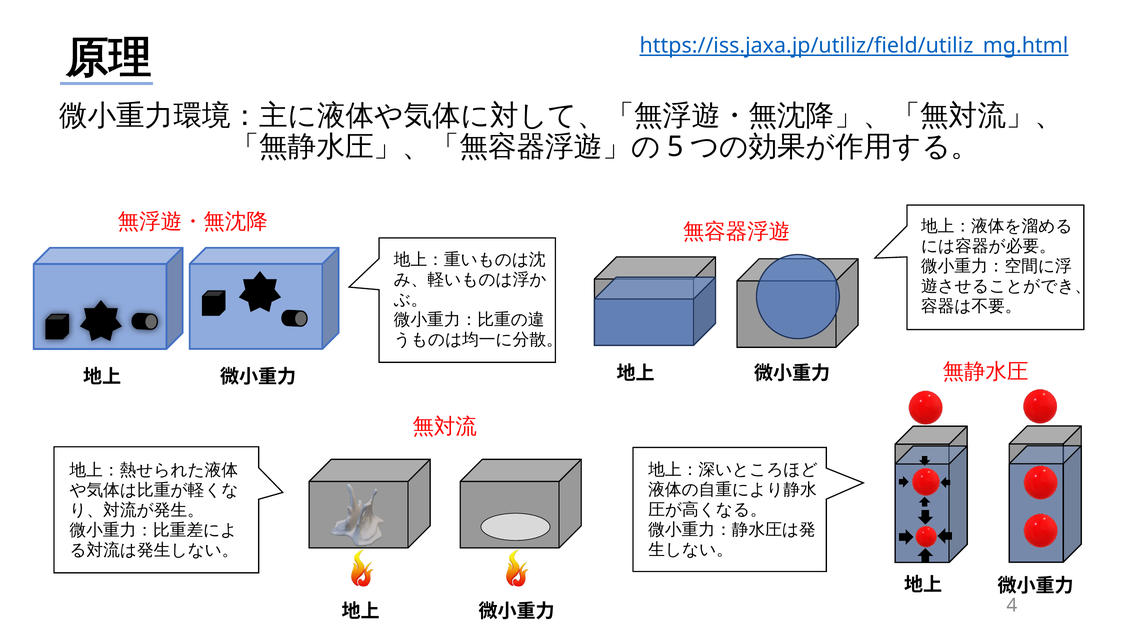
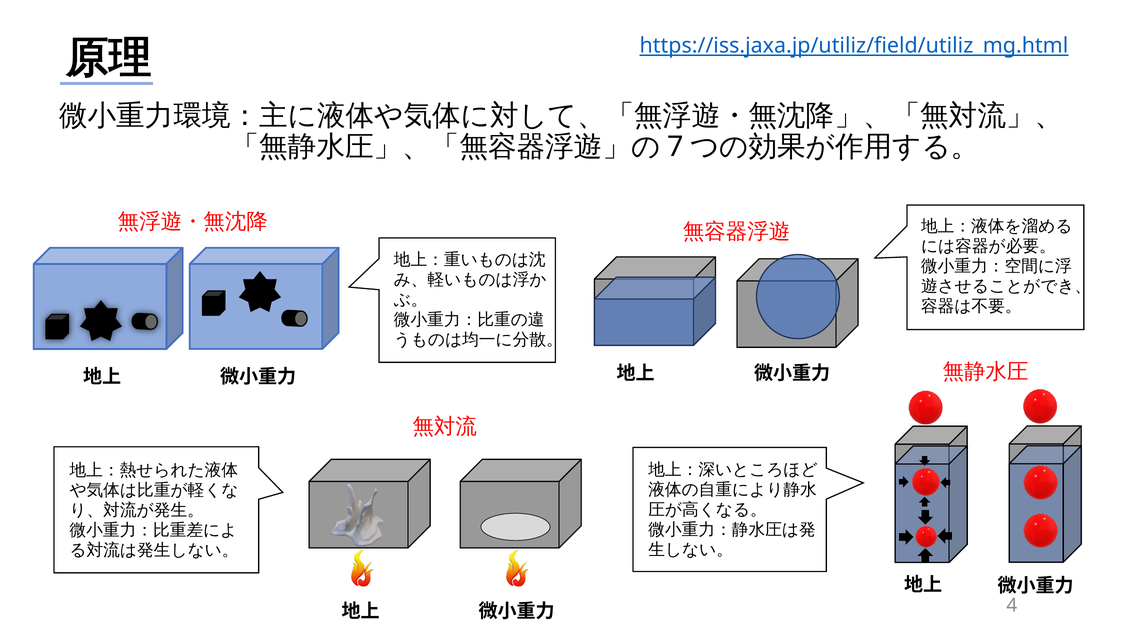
5: 5 -> 7
